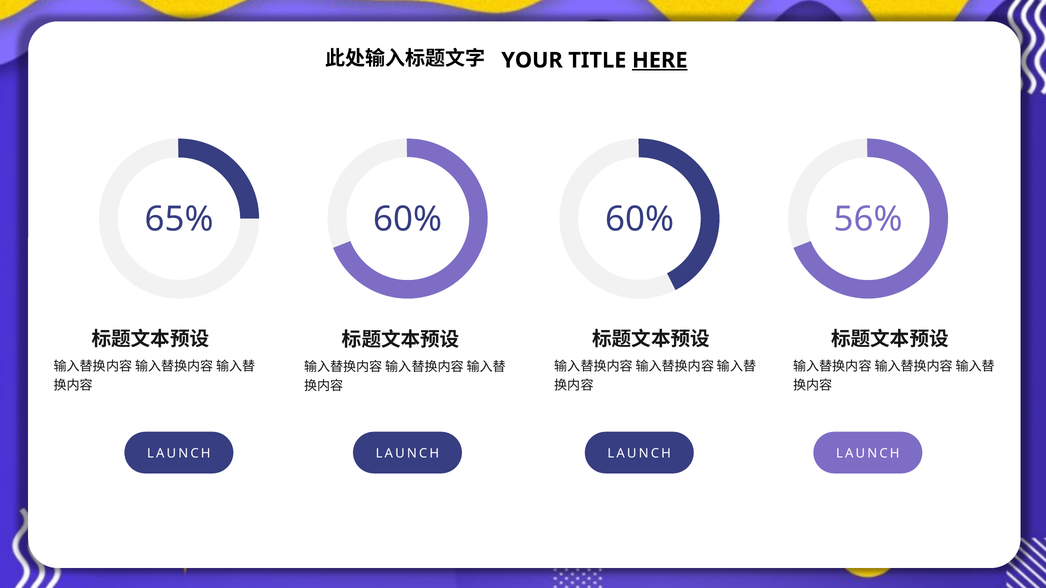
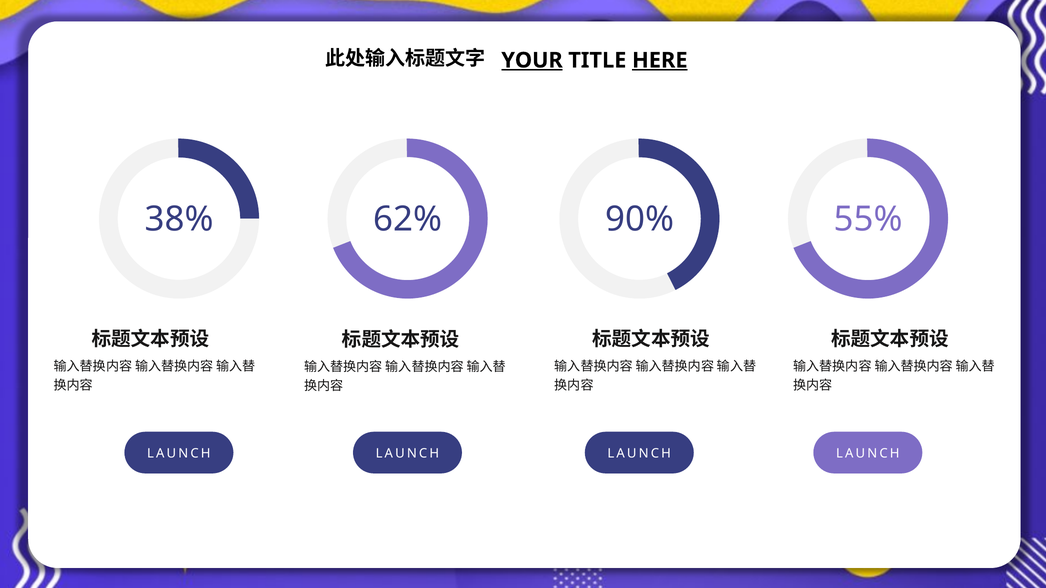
YOUR underline: none -> present
65%: 65% -> 38%
60% at (408, 219): 60% -> 62%
60% at (640, 219): 60% -> 90%
56%: 56% -> 55%
